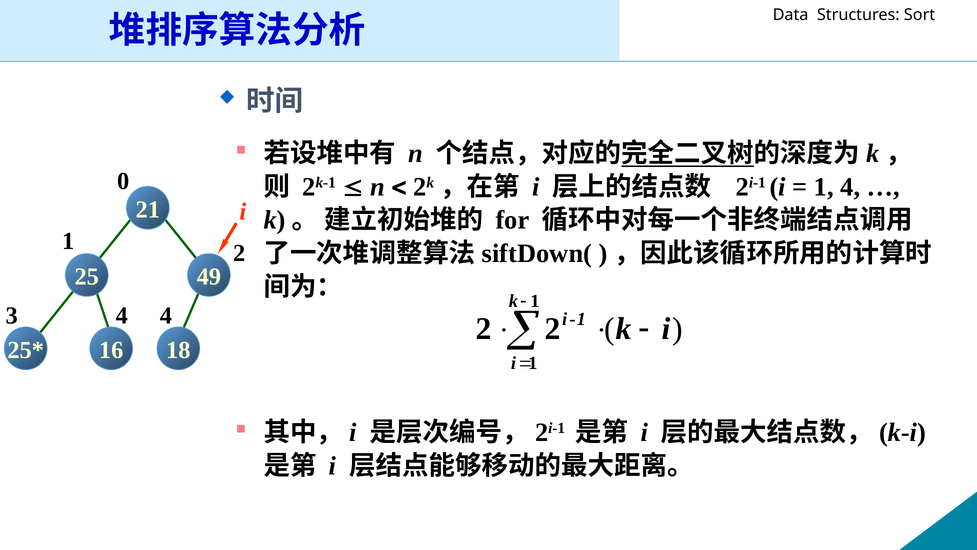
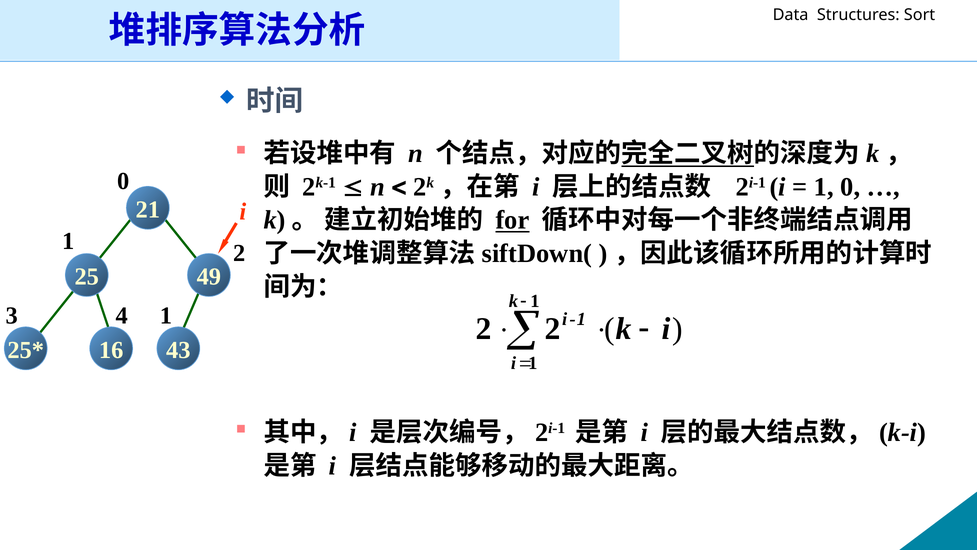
1 4: 4 -> 0
for underline: none -> present
4 4: 4 -> 1
18: 18 -> 43
